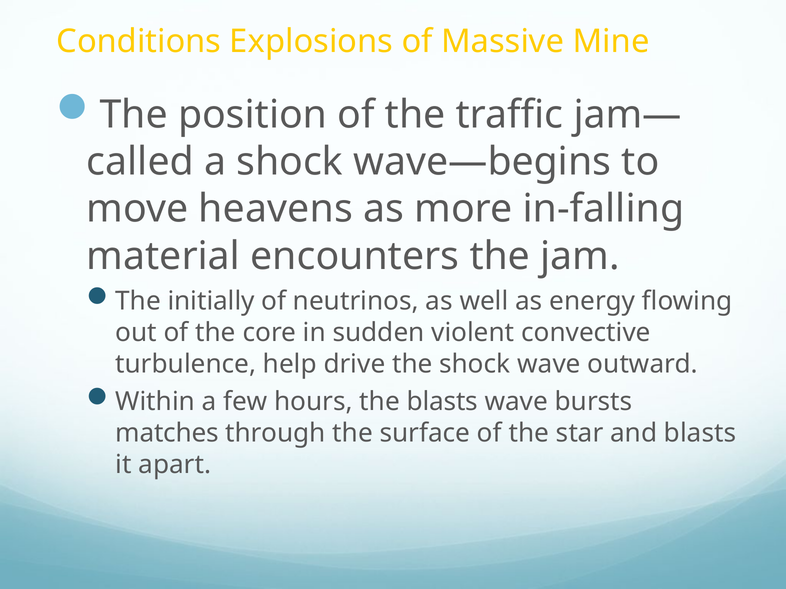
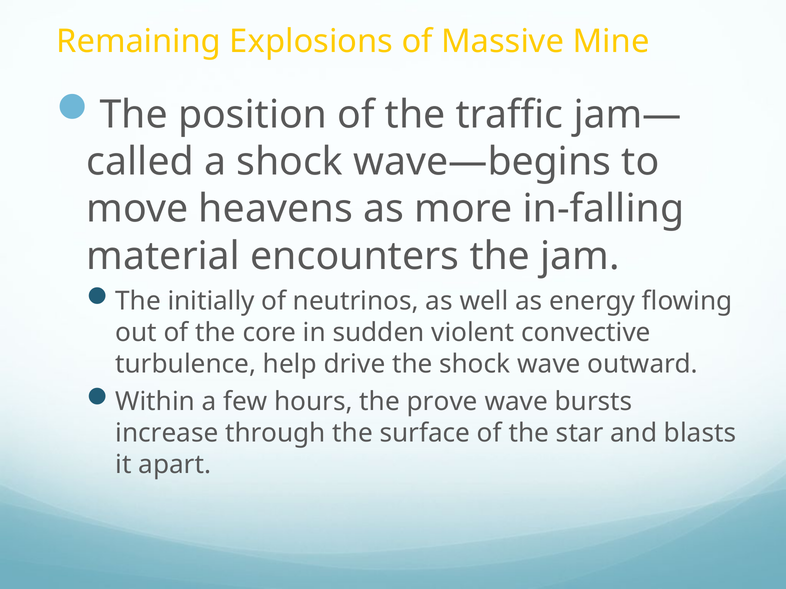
Conditions: Conditions -> Remaining
the blasts: blasts -> prove
matches: matches -> increase
